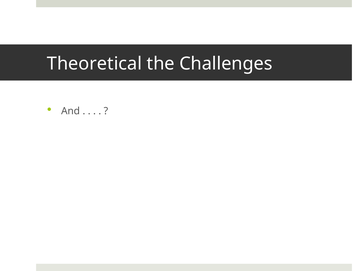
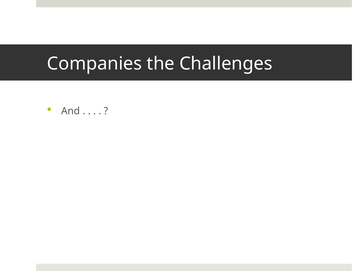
Theoretical: Theoretical -> Companies
